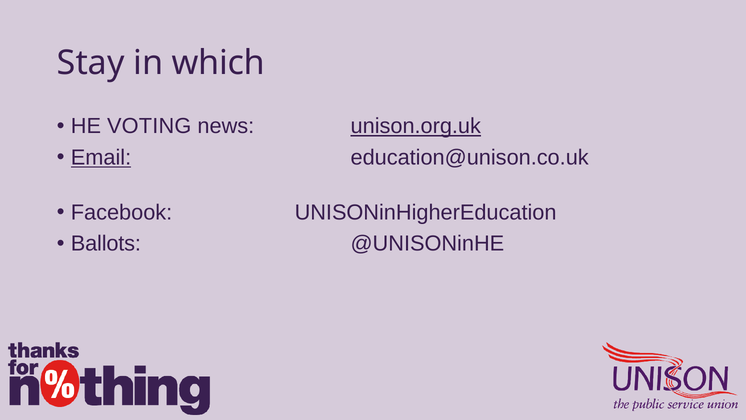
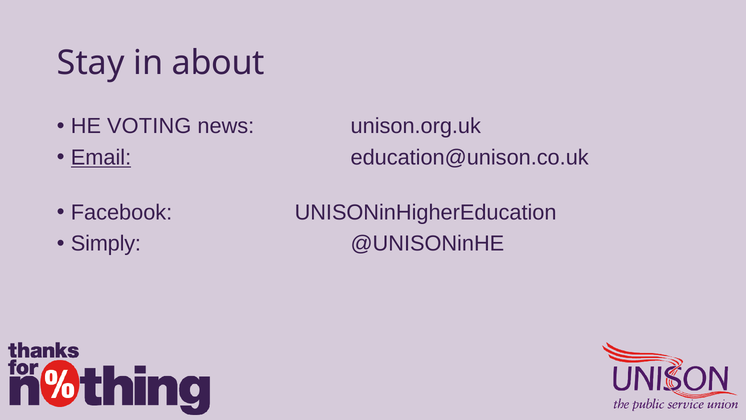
which: which -> about
unison.org.uk underline: present -> none
Ballots: Ballots -> Simply
